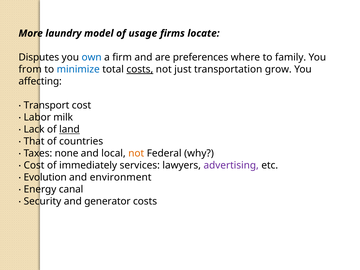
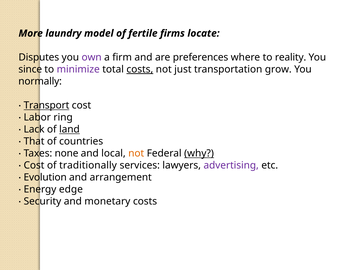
usage: usage -> fertile
own colour: blue -> purple
family: family -> reality
from: from -> since
minimize colour: blue -> purple
affecting: affecting -> normally
Transport underline: none -> present
milk: milk -> ring
why underline: none -> present
immediately: immediately -> traditionally
environment: environment -> arrangement
canal: canal -> edge
generator: generator -> monetary
